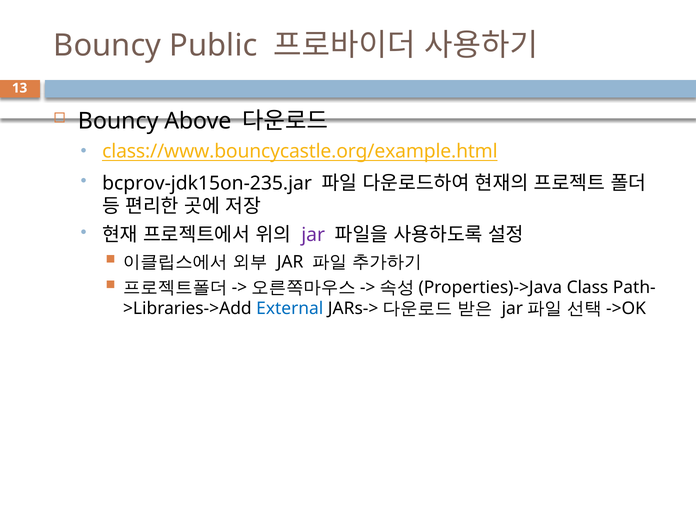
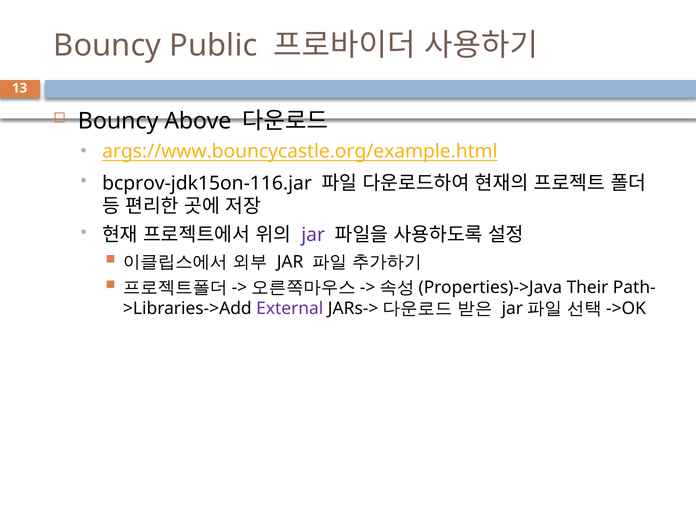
class://www.bouncycastle.org/example.html: class://www.bouncycastle.org/example.html -> args://www.bouncycastle.org/example.html
bcprov-jdk15on-235.jar: bcprov-jdk15on-235.jar -> bcprov-jdk15on-116.jar
Class: Class -> Their
External colour: blue -> purple
